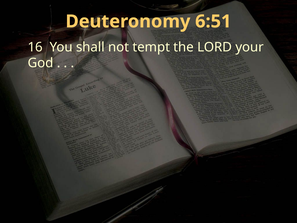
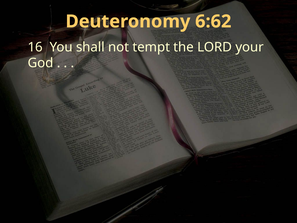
6:51: 6:51 -> 6:62
